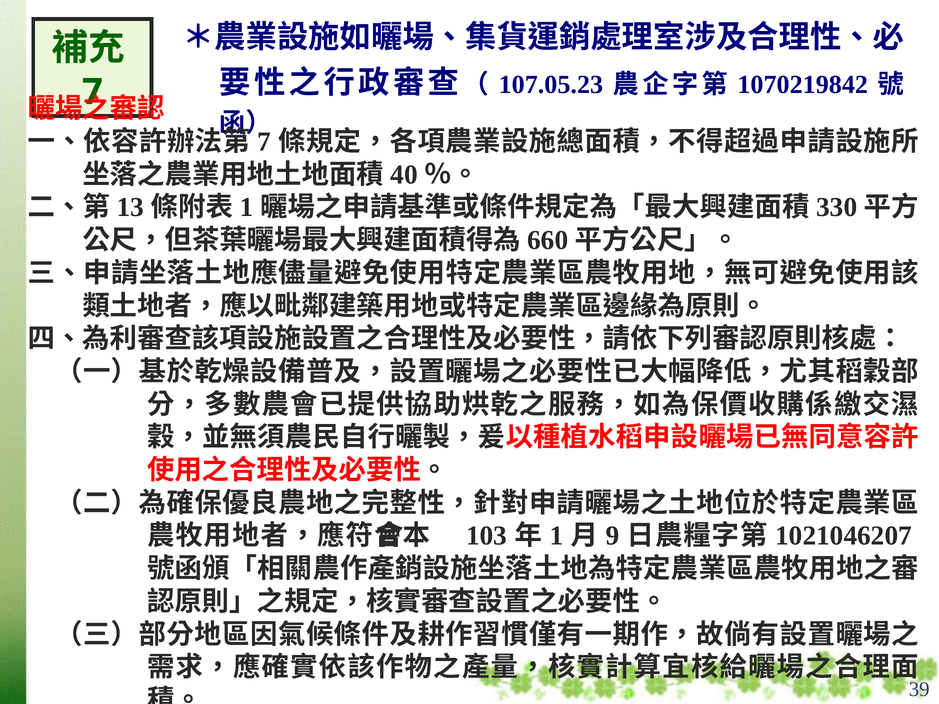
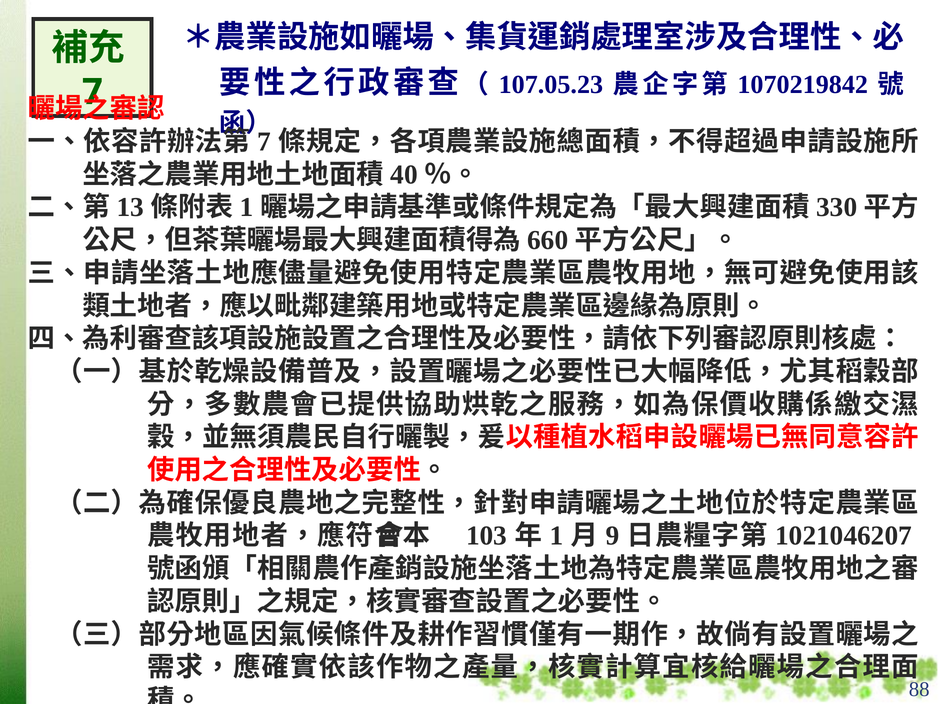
39: 39 -> 88
